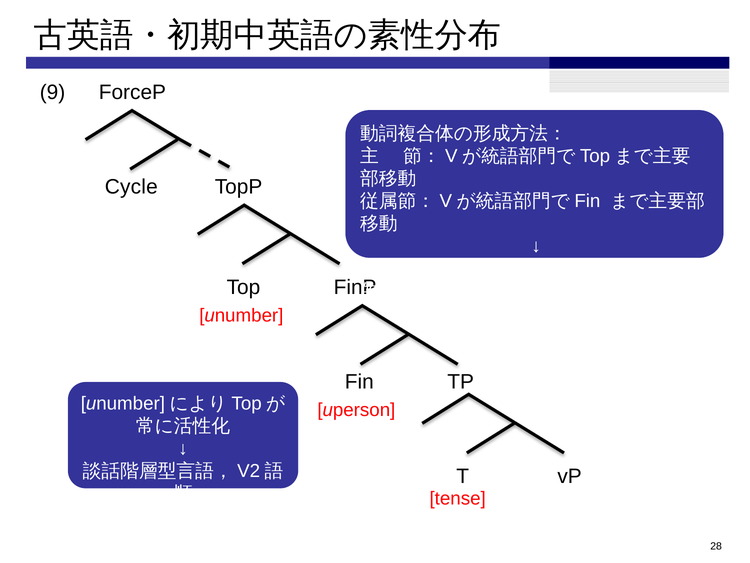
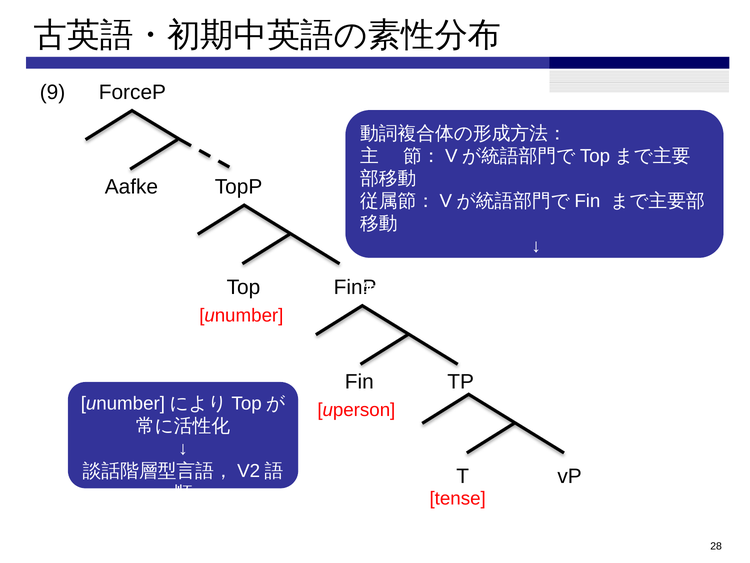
Cycle: Cycle -> Aafke
